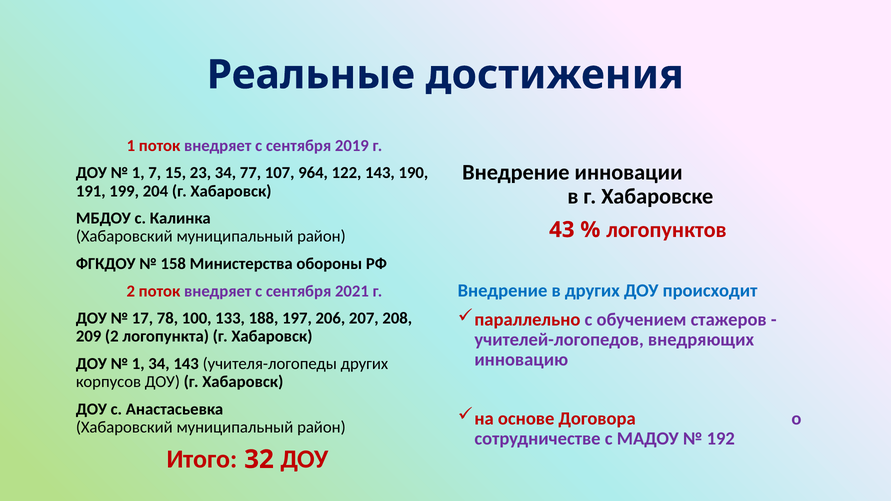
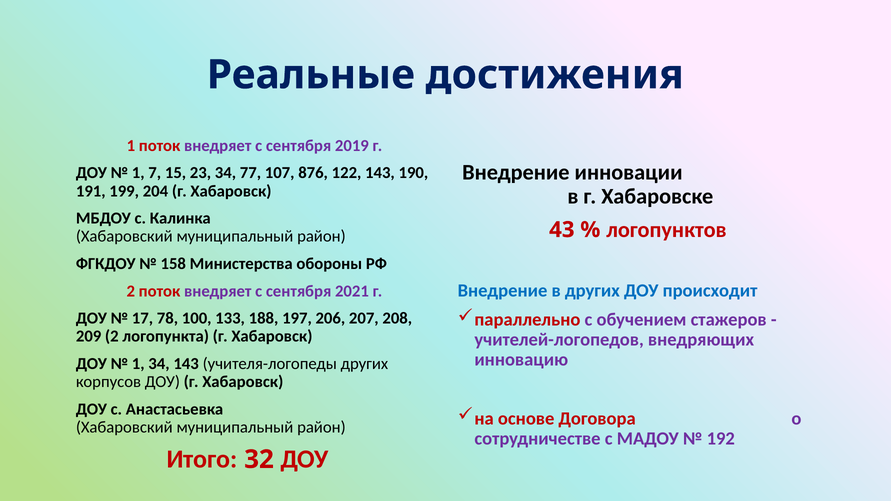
964: 964 -> 876
